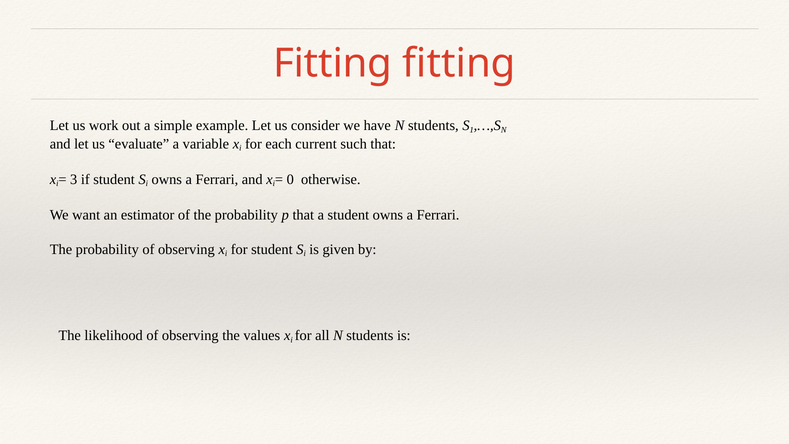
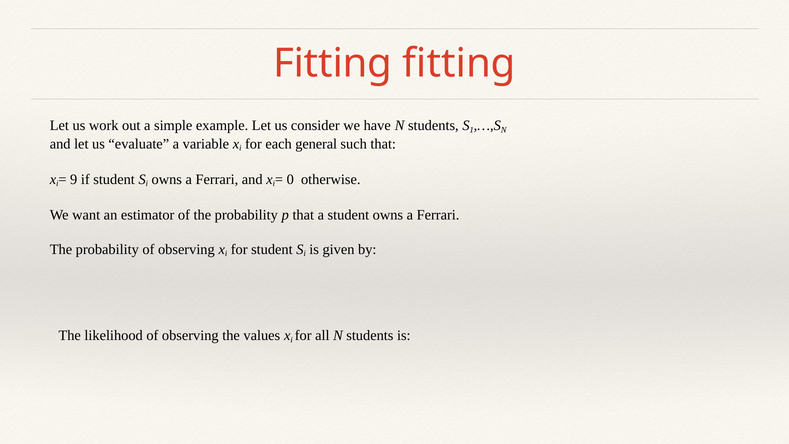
current: current -> general
3: 3 -> 9
